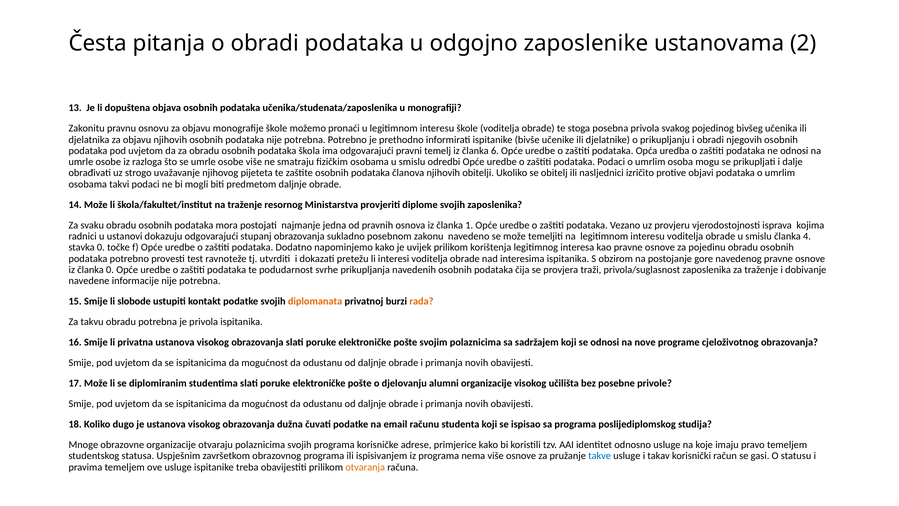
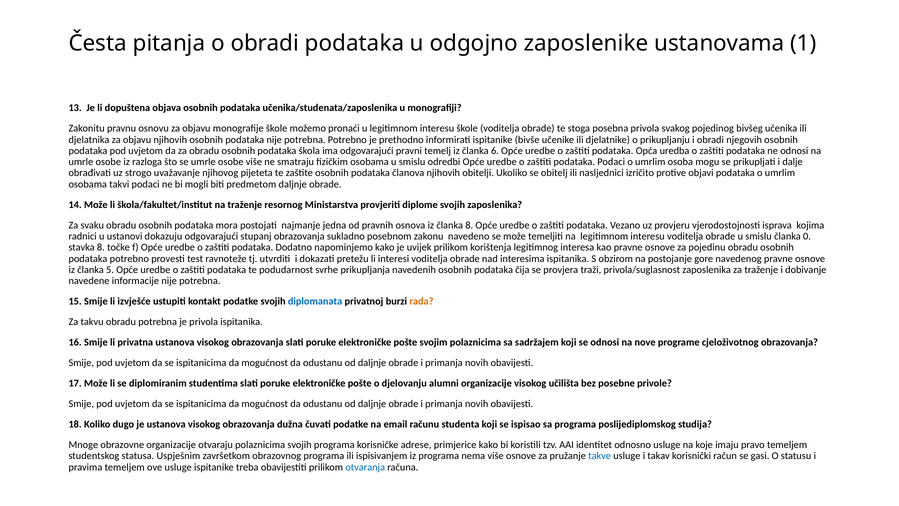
2: 2 -> 1
članka 1: 1 -> 8
4: 4 -> 0
stavka 0: 0 -> 8
članka 0: 0 -> 5
slobode: slobode -> izvješće
diplomanata colour: orange -> blue
otvaranja colour: orange -> blue
